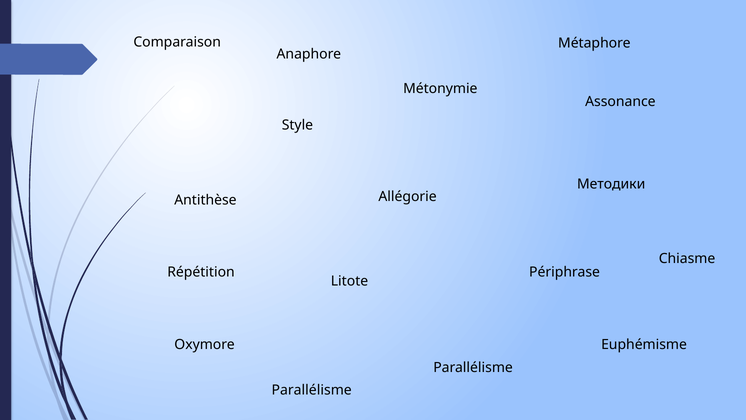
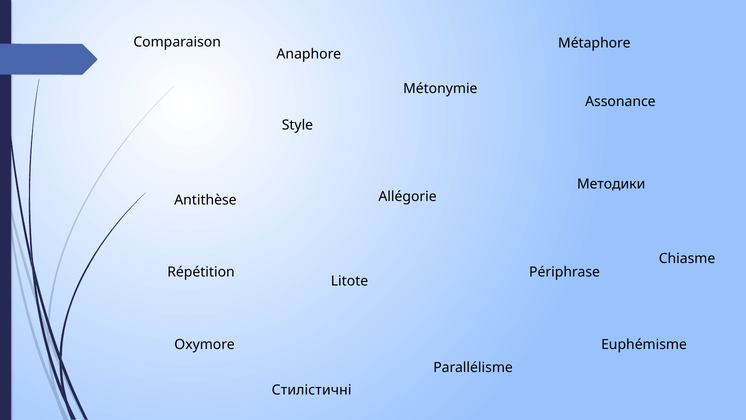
Parallélisme at (312, 390): Parallélisme -> Стилістичні
